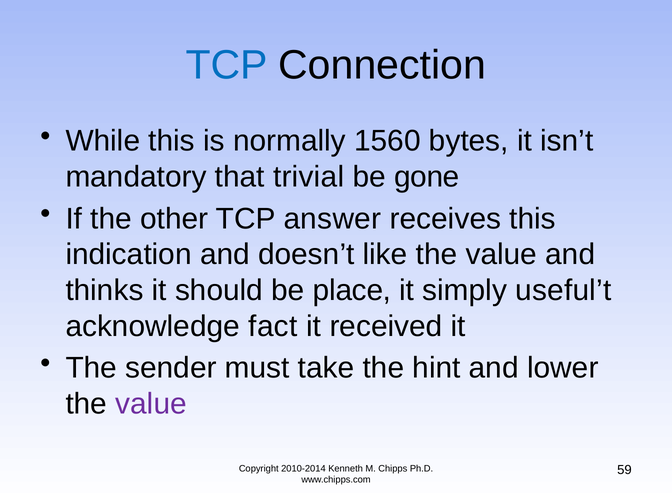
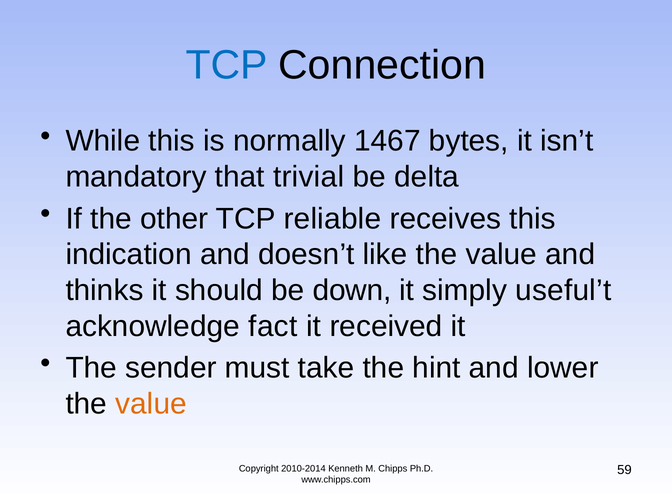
1560: 1560 -> 1467
gone: gone -> delta
answer: answer -> reliable
place: place -> down
value at (151, 404) colour: purple -> orange
